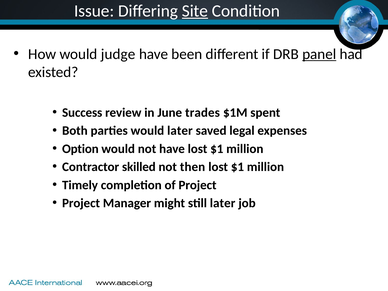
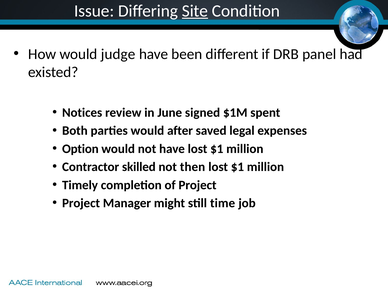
panel underline: present -> none
Success: Success -> Notices
trades: trades -> signed
would later: later -> after
still later: later -> time
